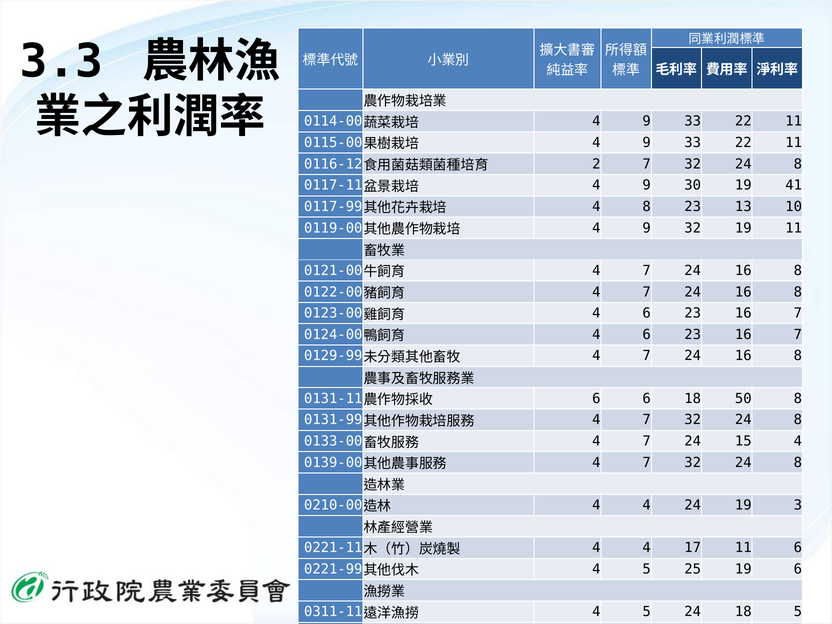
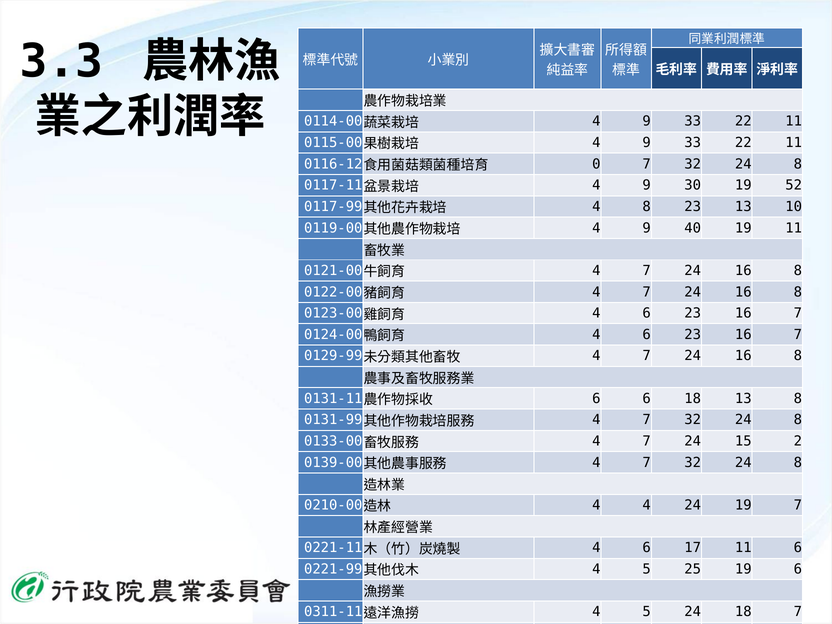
2: 2 -> 0
41: 41 -> 52
9 32: 32 -> 40
18 50: 50 -> 13
15 4: 4 -> 2
19 3: 3 -> 7
4 at (647, 548): 4 -> 6
18 5: 5 -> 7
